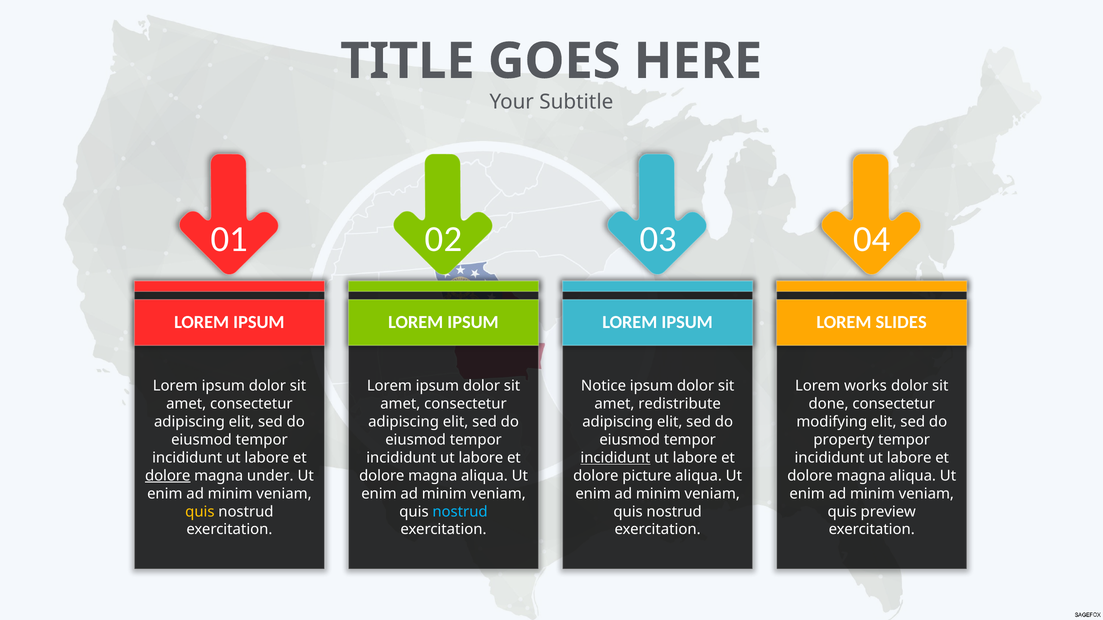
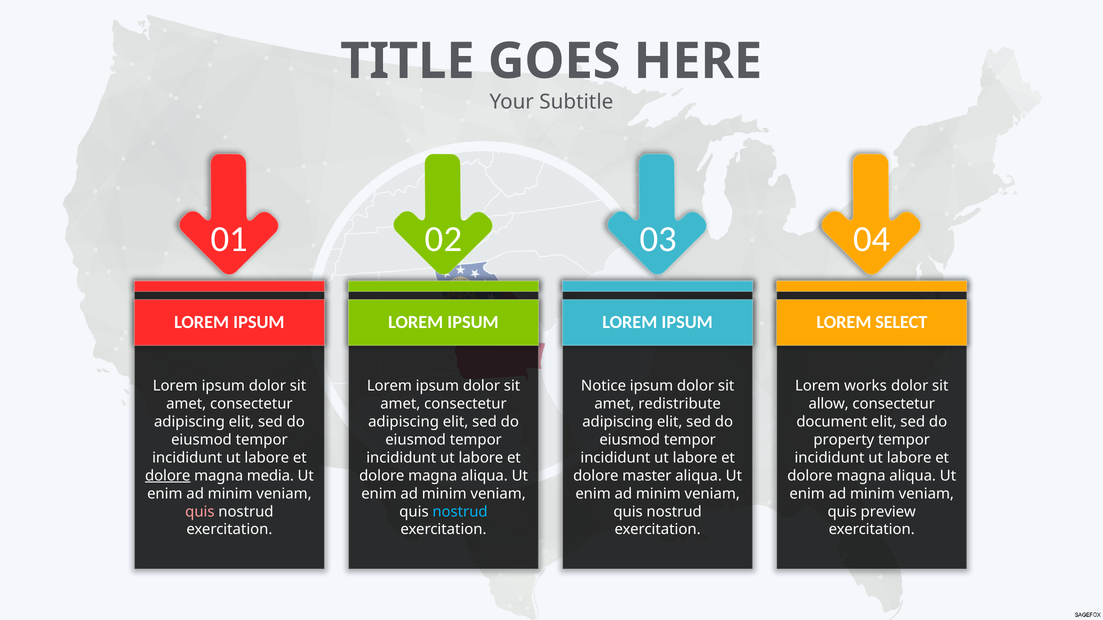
SLIDES: SLIDES -> SELECT
done: done -> allow
modifying: modifying -> document
incididunt at (615, 458) underline: present -> none
under: under -> media
picture: picture -> master
quis at (200, 512) colour: yellow -> pink
